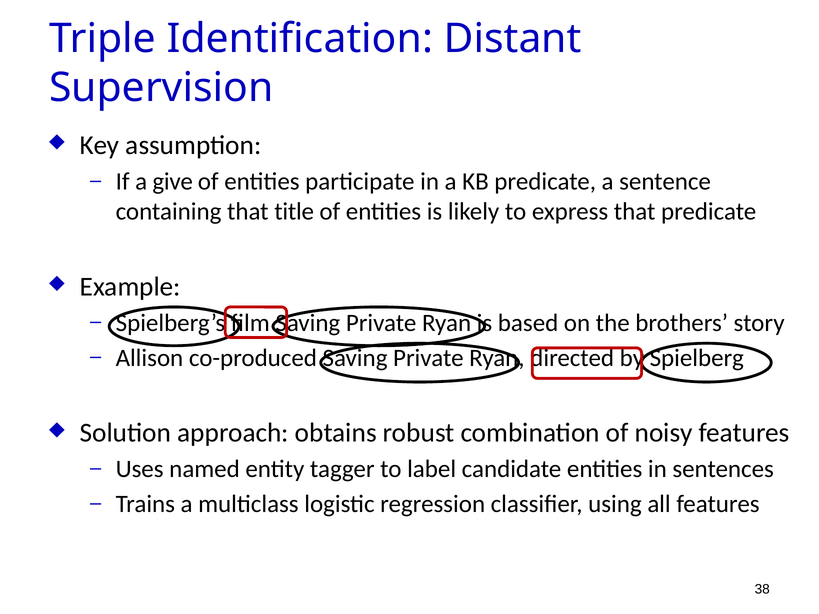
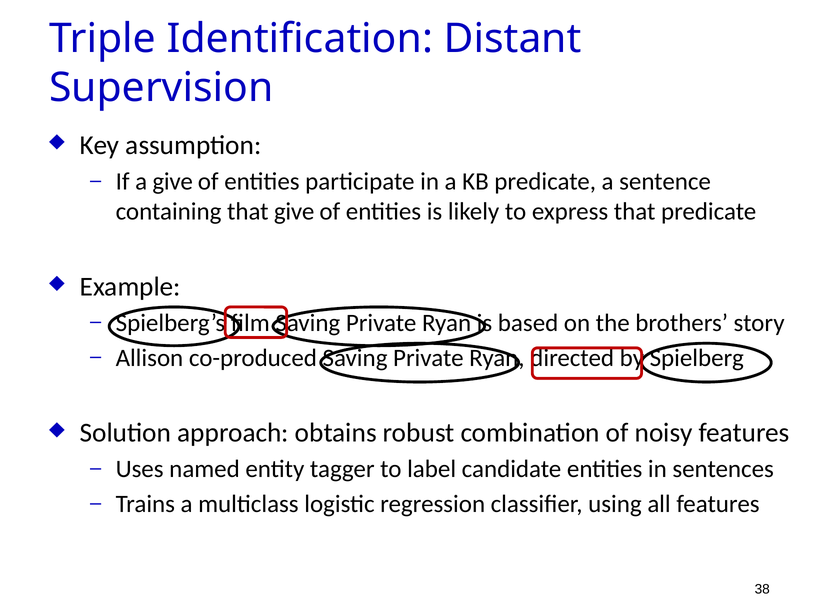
that title: title -> give
